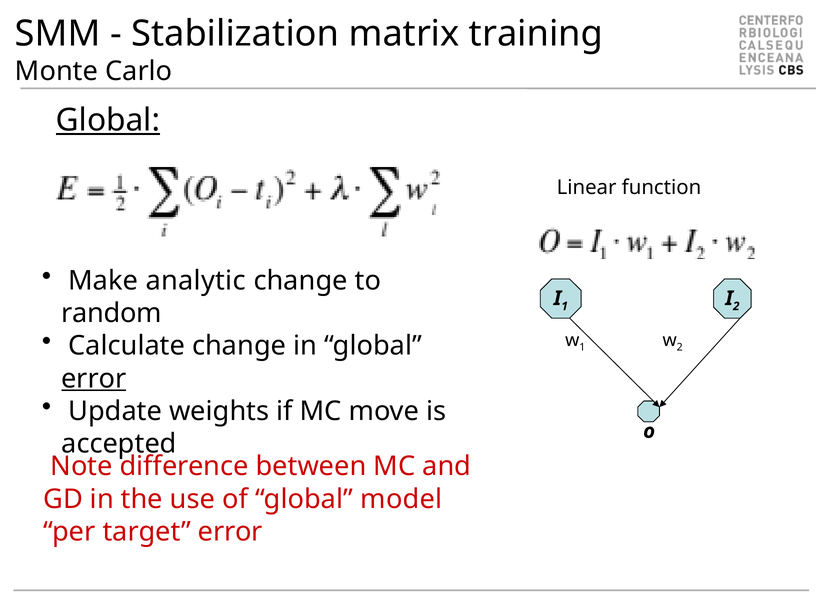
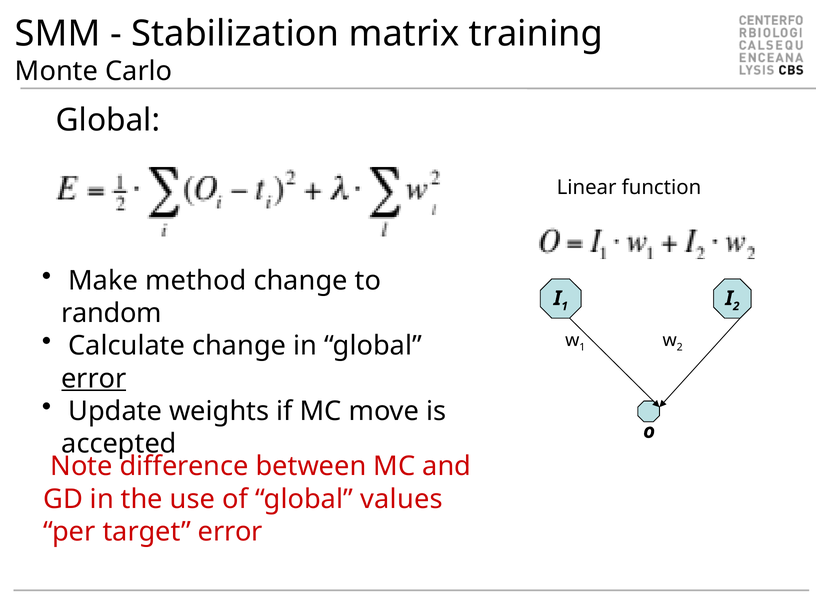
Global at (108, 120) underline: present -> none
analytic: analytic -> method
model: model -> values
